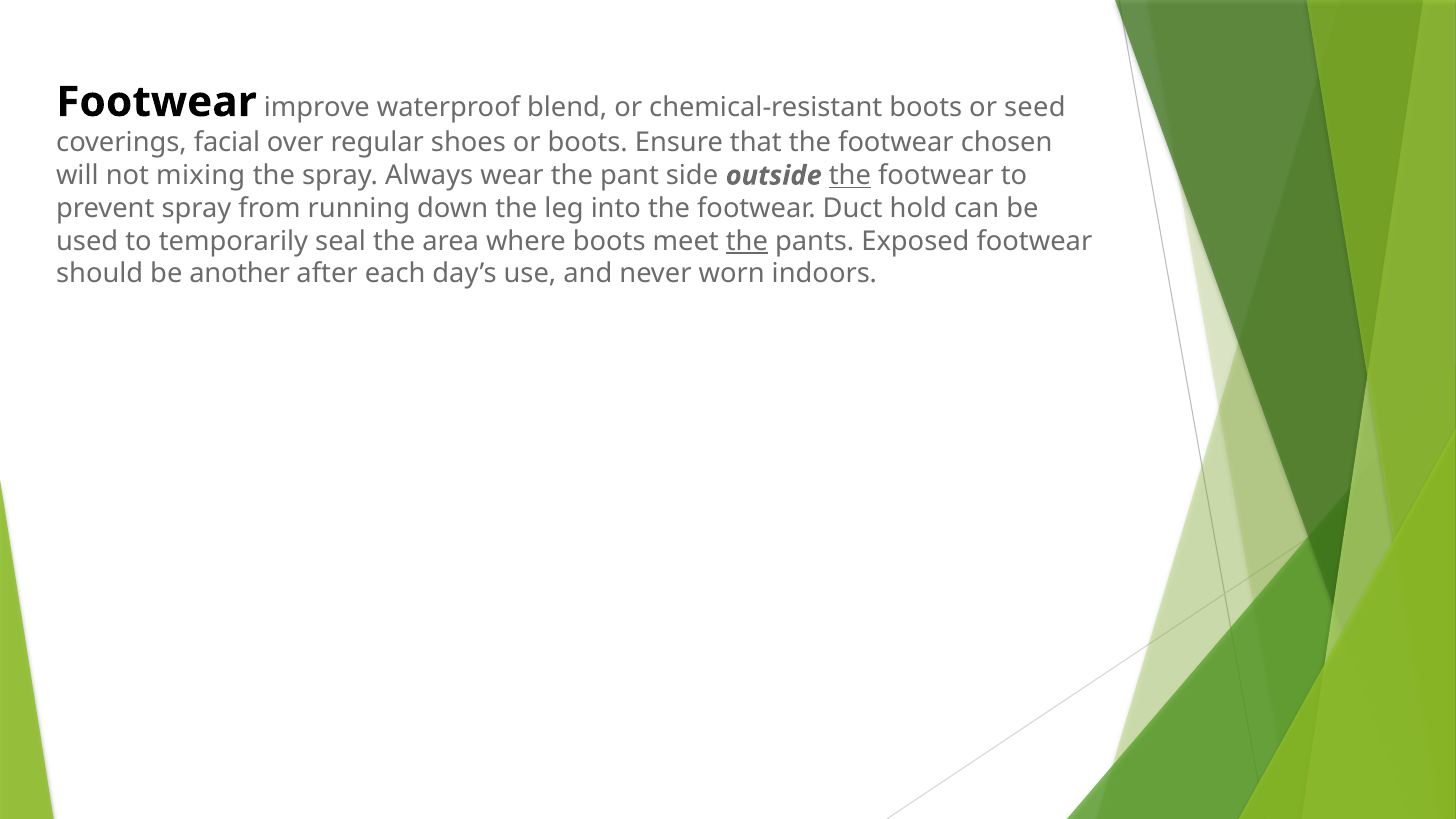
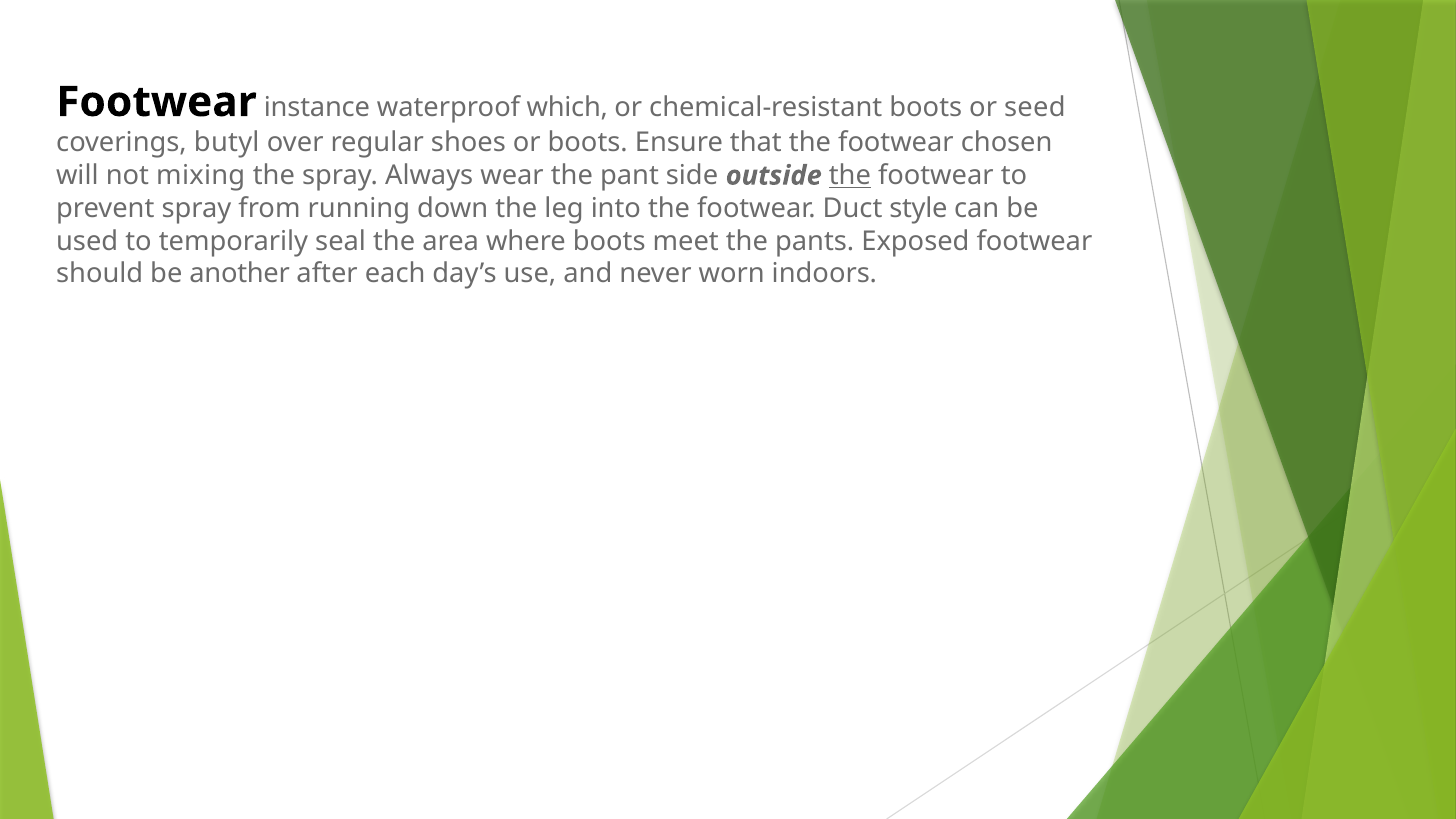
improve: improve -> instance
blend: blend -> which
facial: facial -> butyl
hold: hold -> style
the at (747, 241) underline: present -> none
